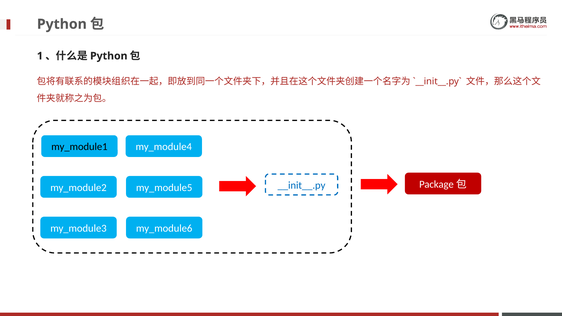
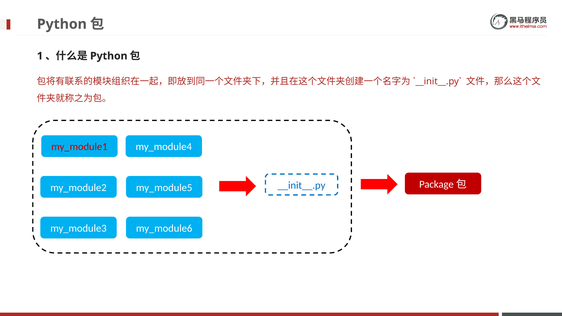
my_module1 colour: black -> red
